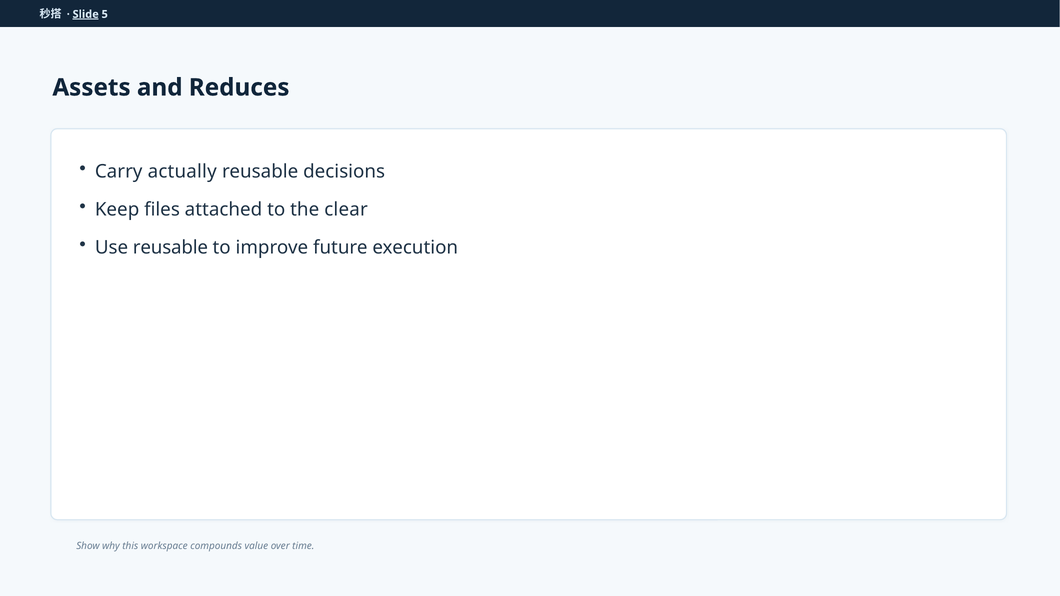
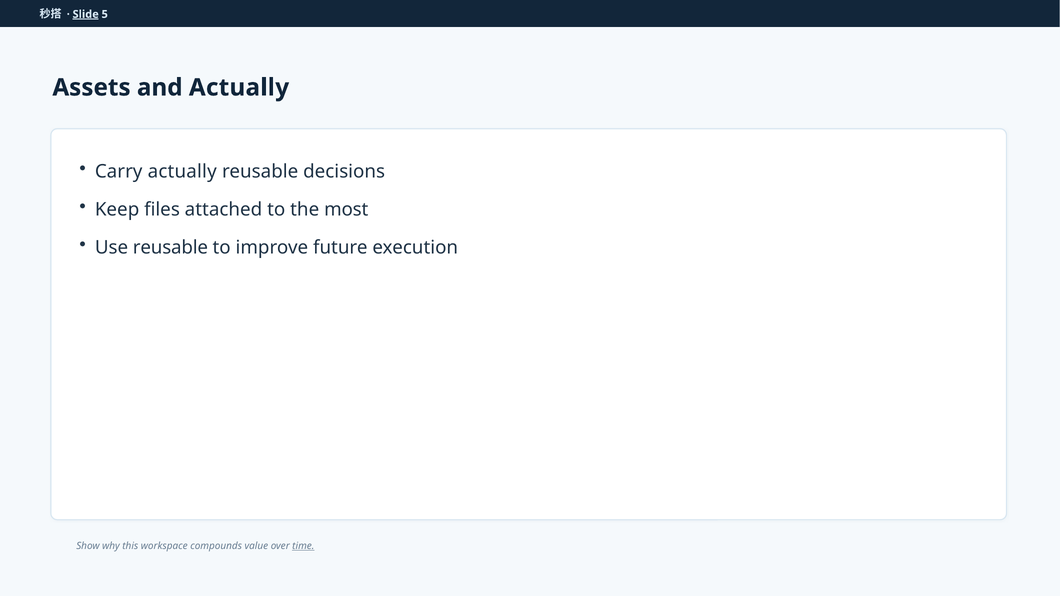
and Reduces: Reduces -> Actually
clear: clear -> most
time underline: none -> present
